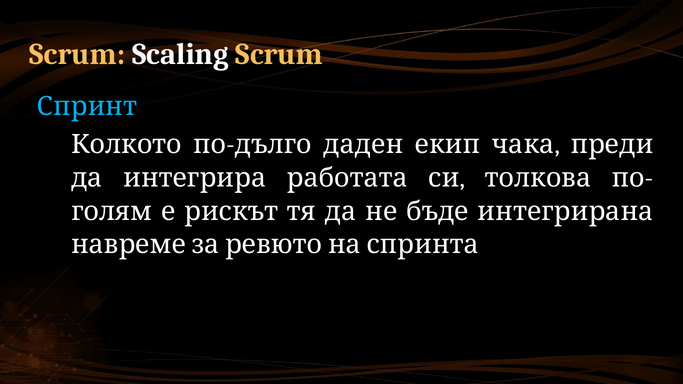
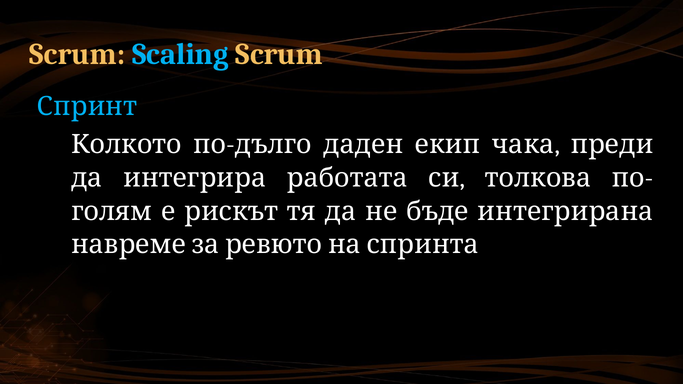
Scaling colour: white -> light blue
